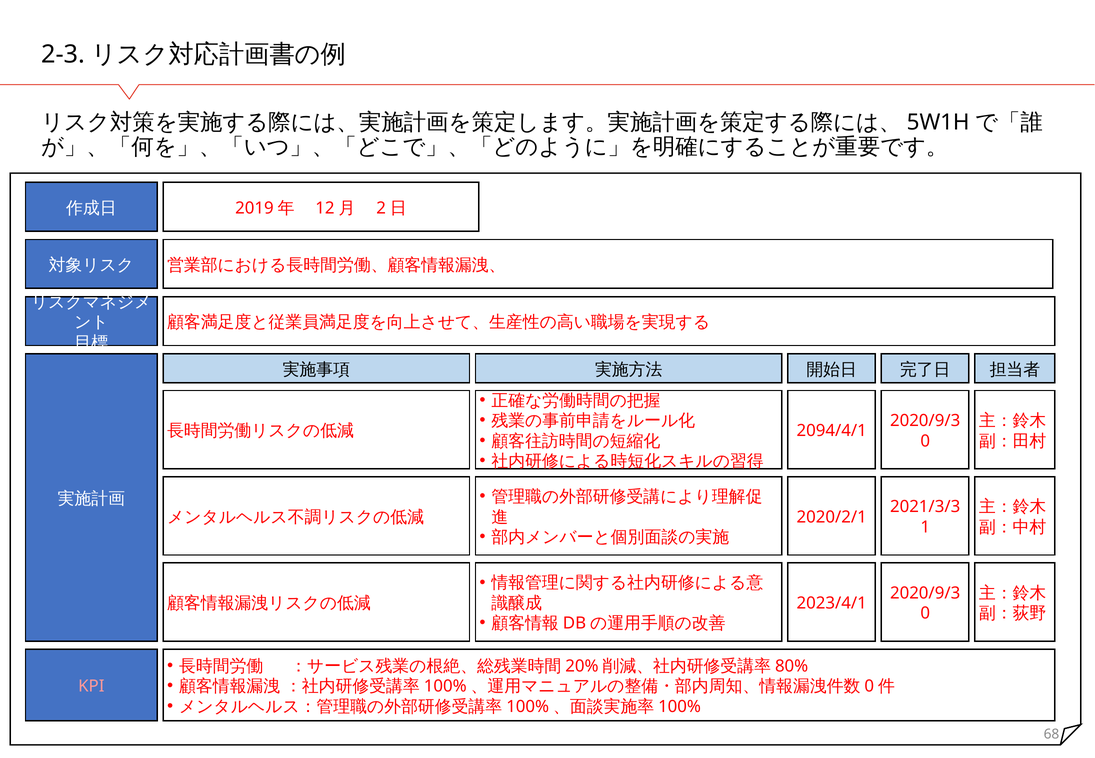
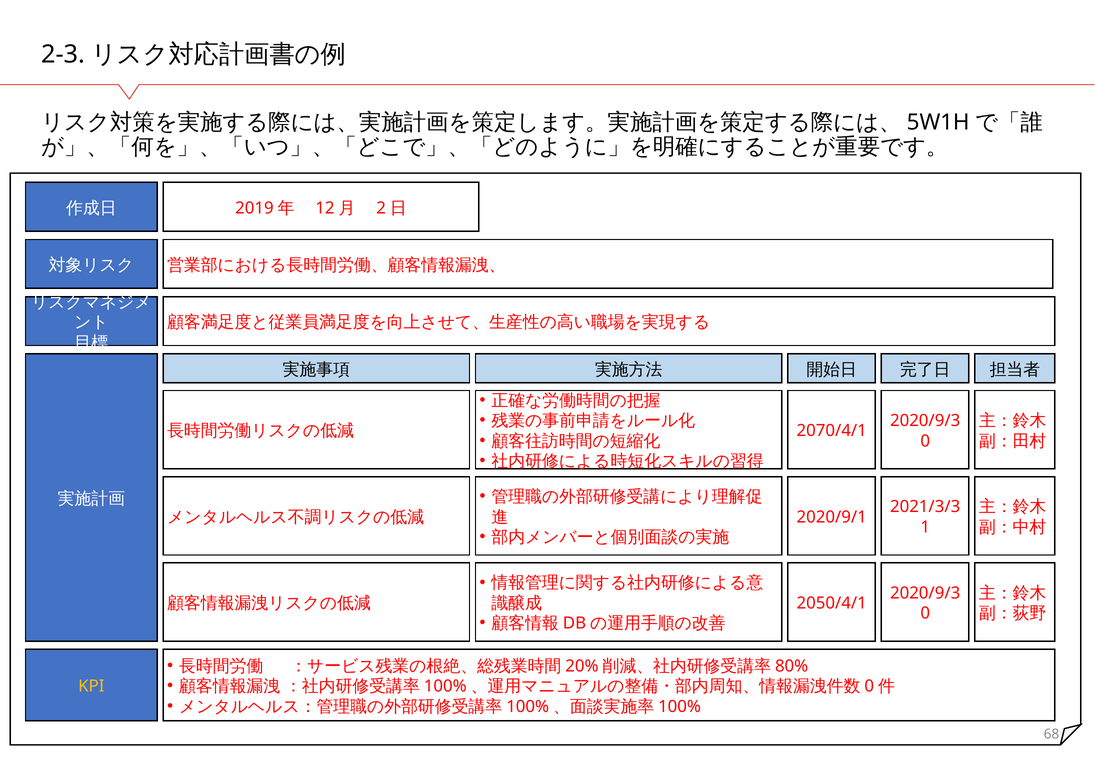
2094/4/1: 2094/4/1 -> 2070/4/1
2020/2/1: 2020/2/1 -> 2020/9/1
2023/4/1: 2023/4/1 -> 2050/4/1
KPI colour: pink -> yellow
